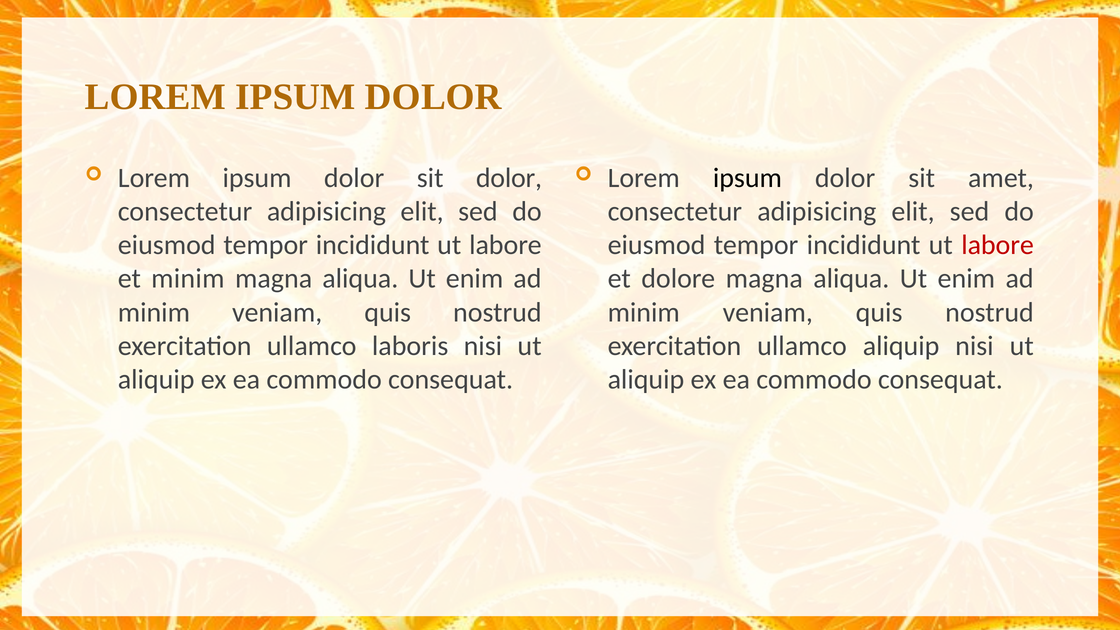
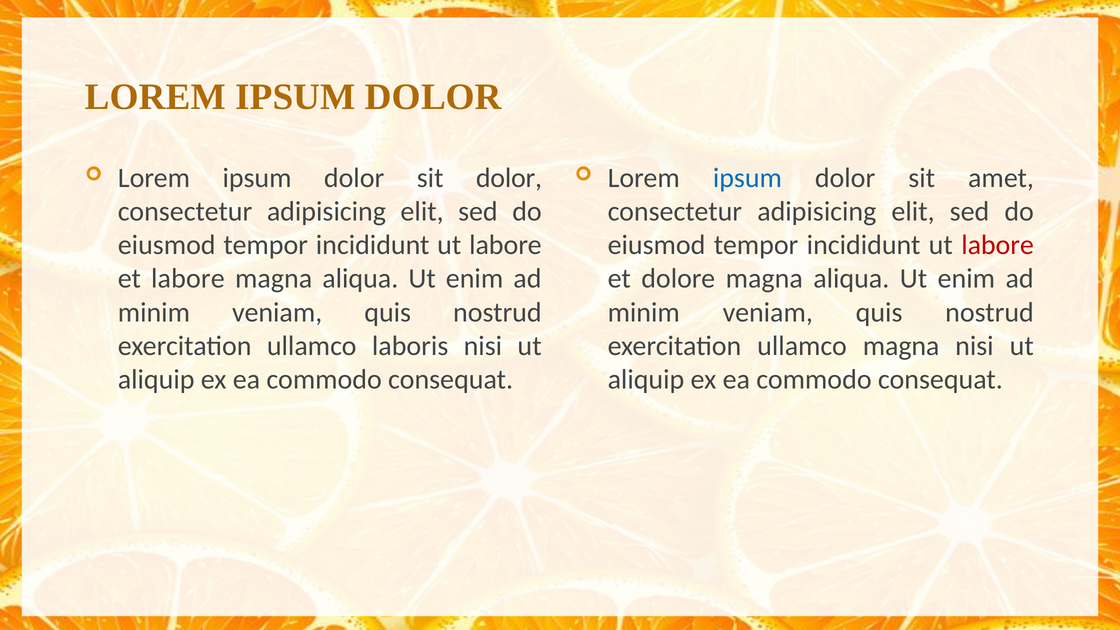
ipsum at (747, 178) colour: black -> blue
et minim: minim -> labore
ullamco aliquip: aliquip -> magna
